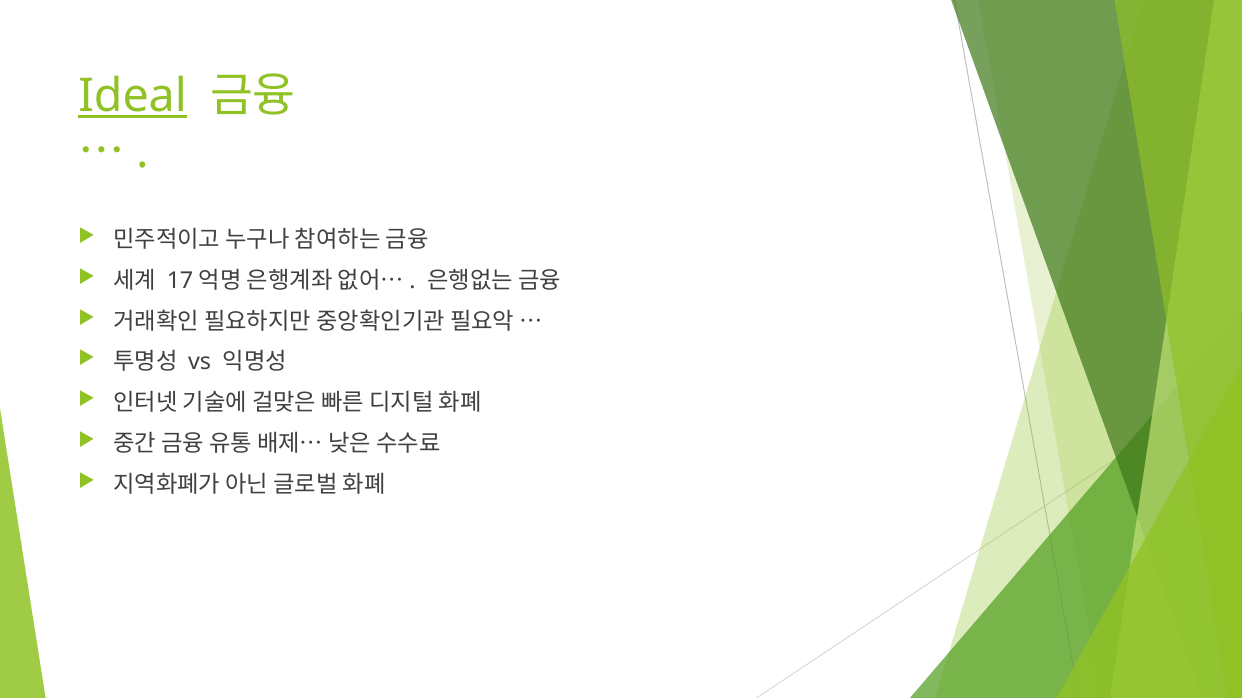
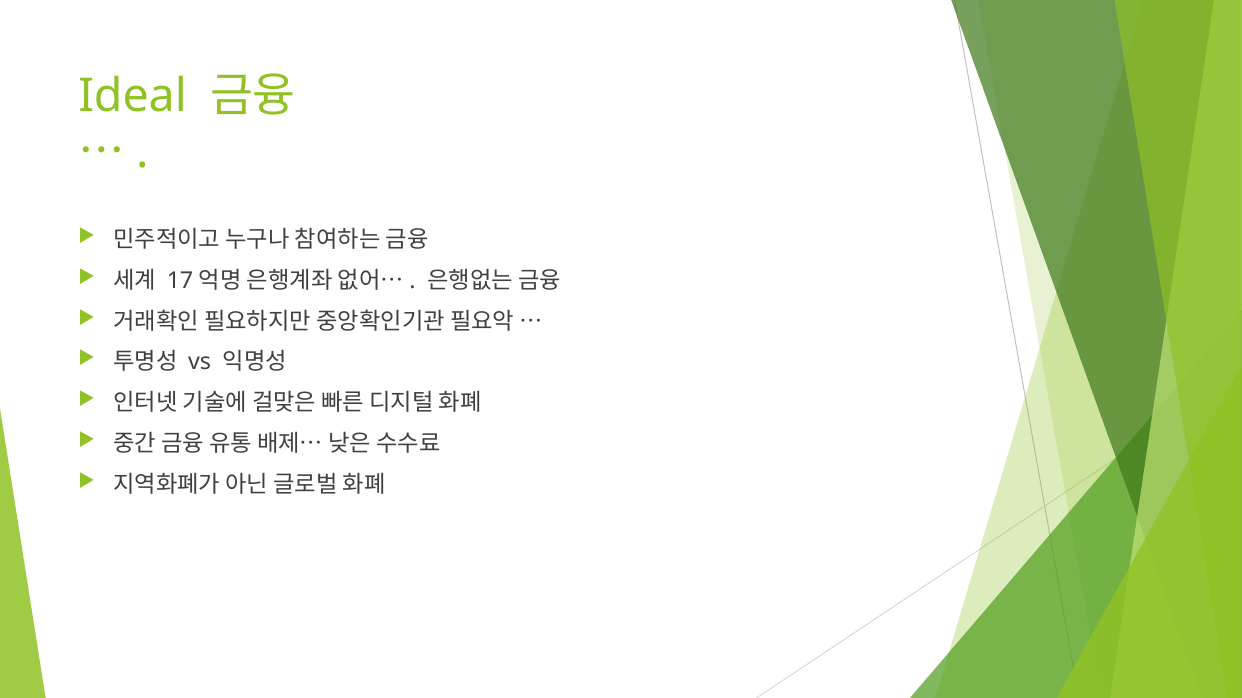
Ideal underline: present -> none
